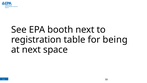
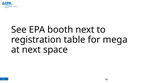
being: being -> mega
